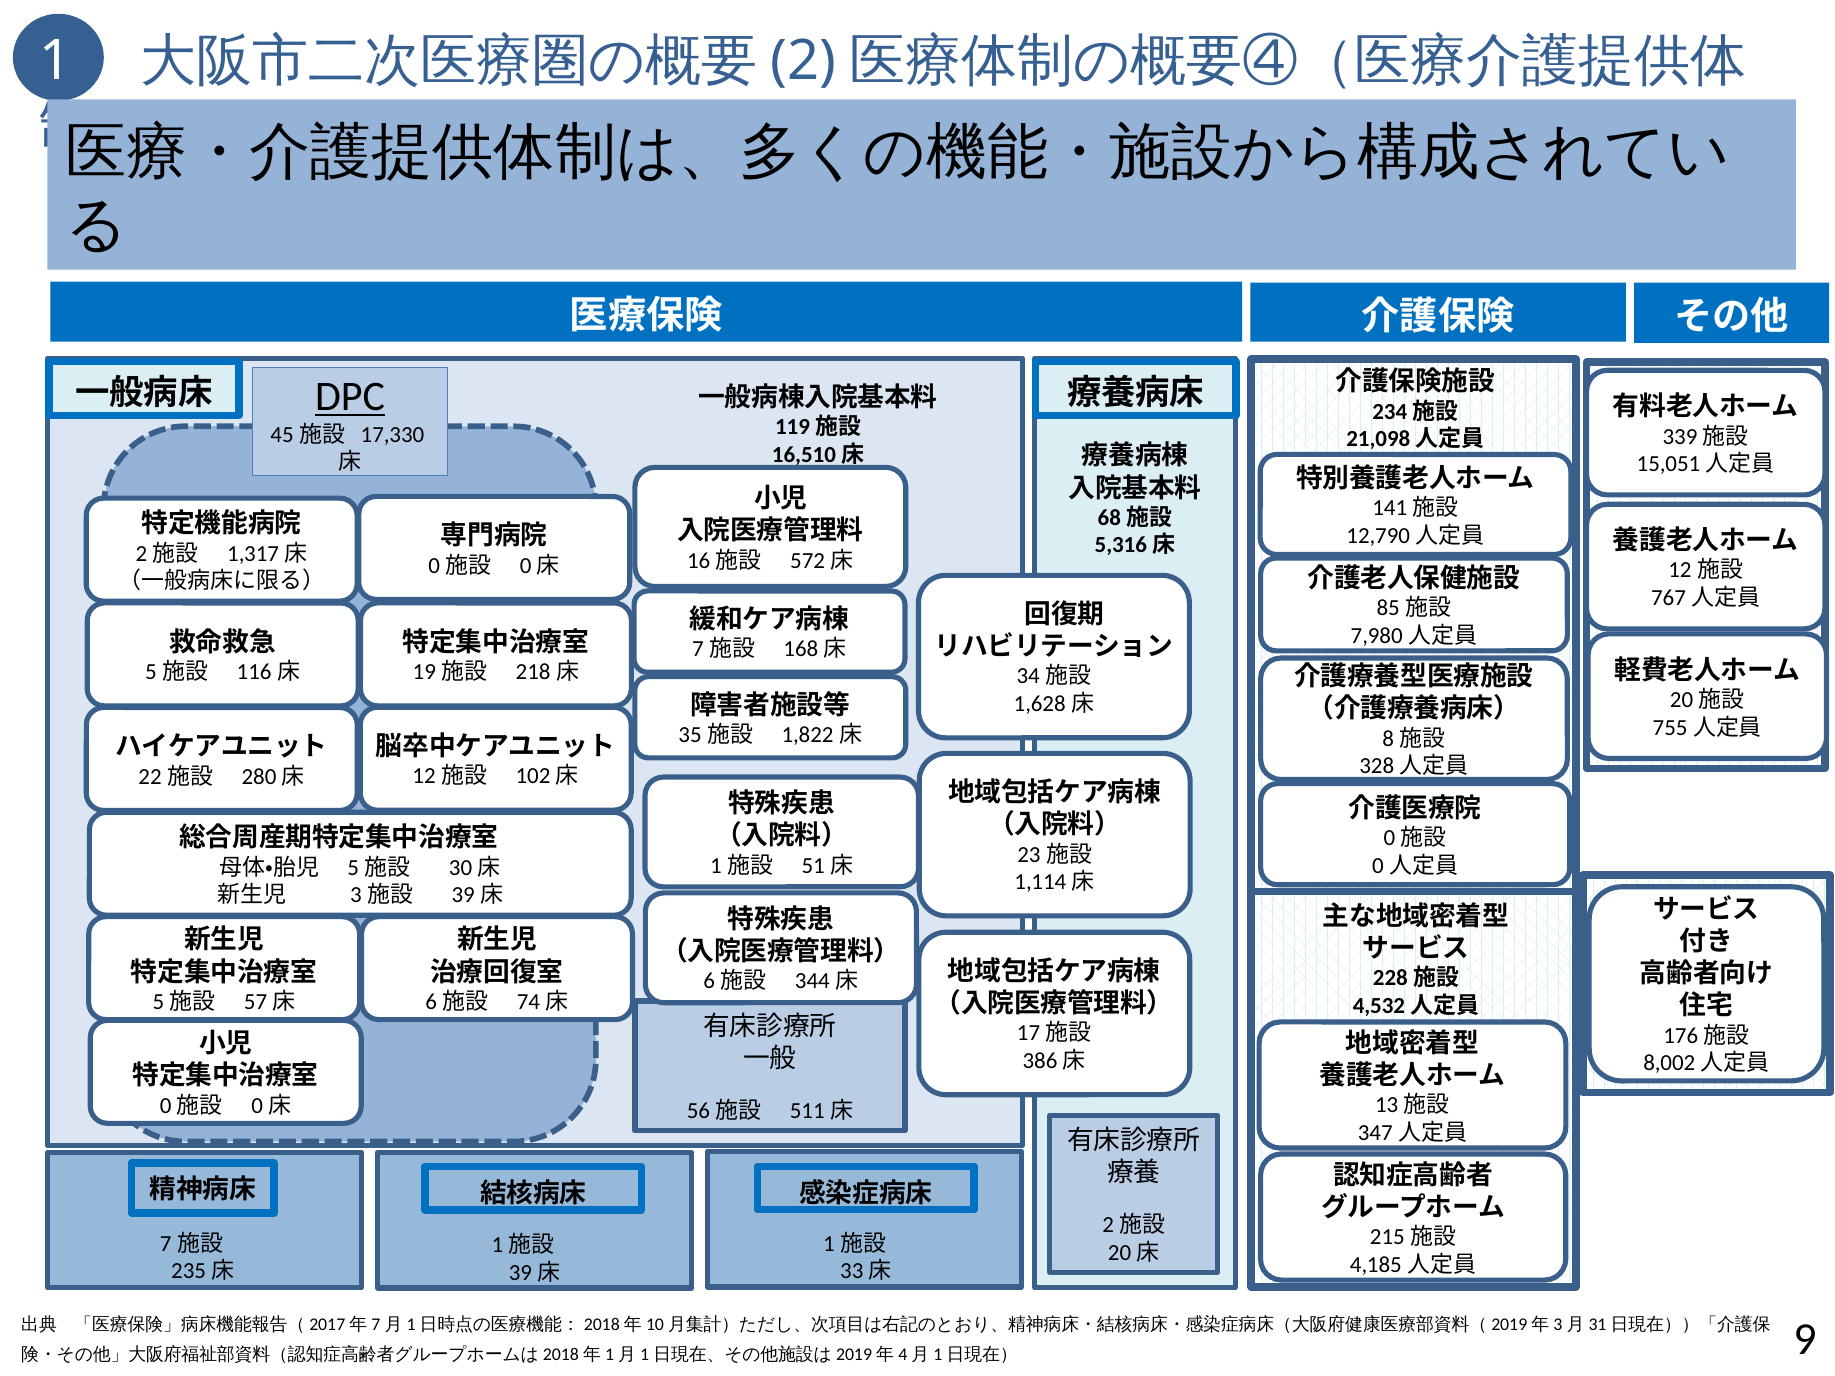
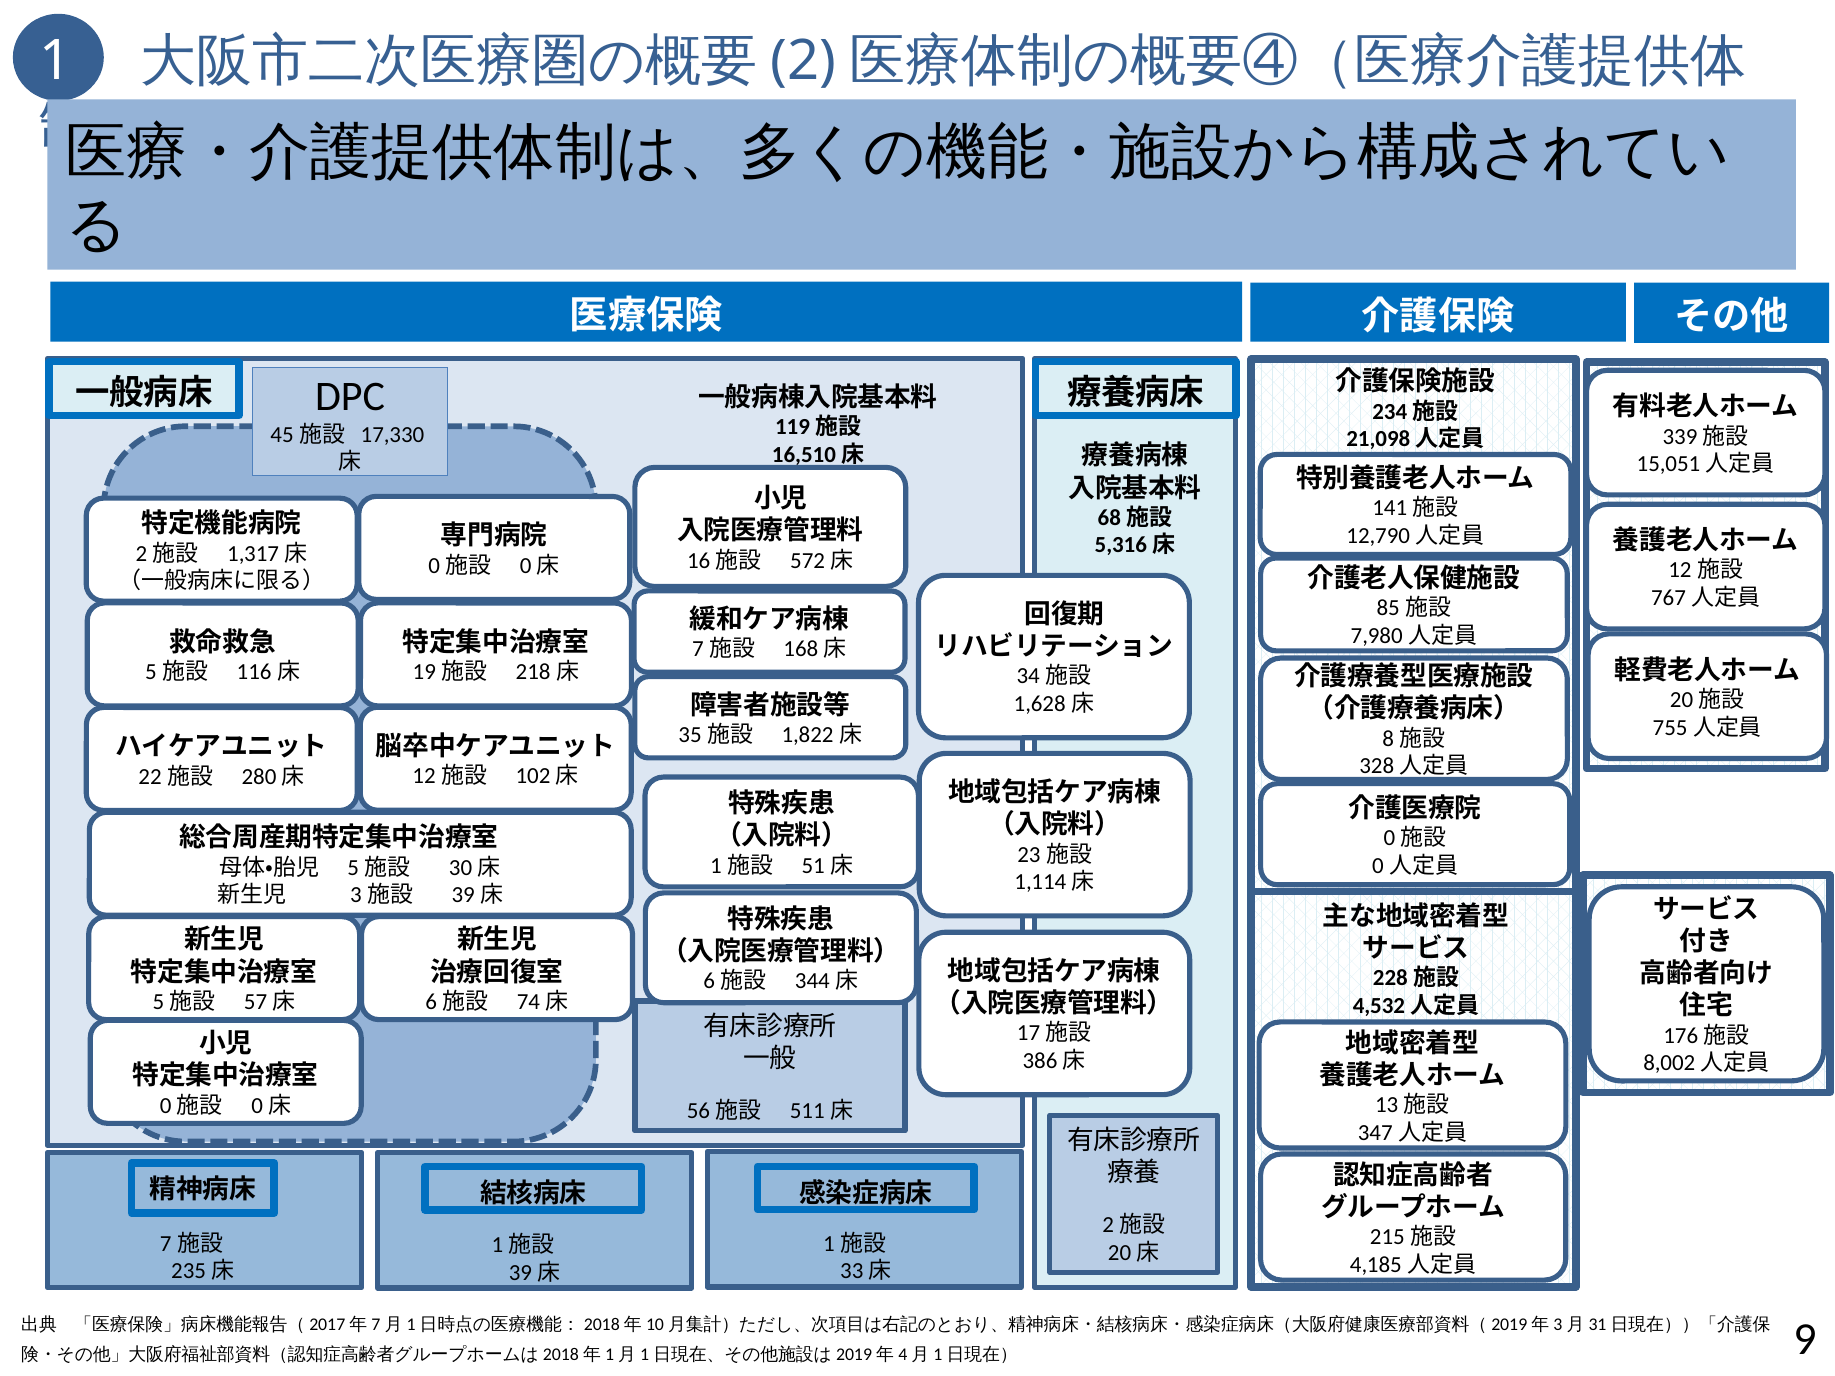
DPC underline: present -> none
